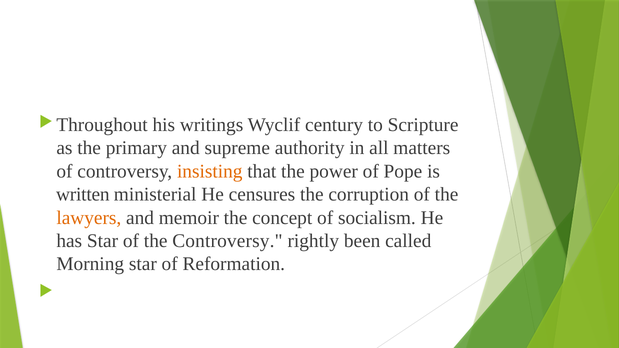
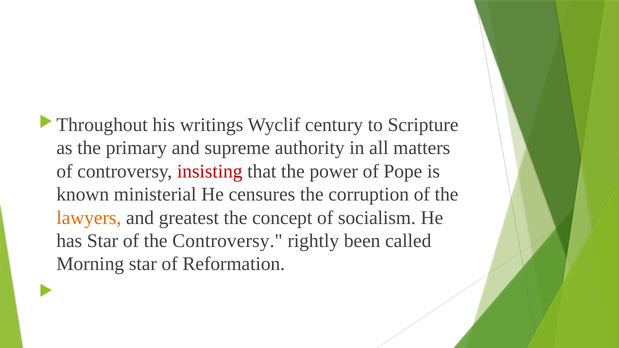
insisting colour: orange -> red
written: written -> known
memoir: memoir -> greatest
